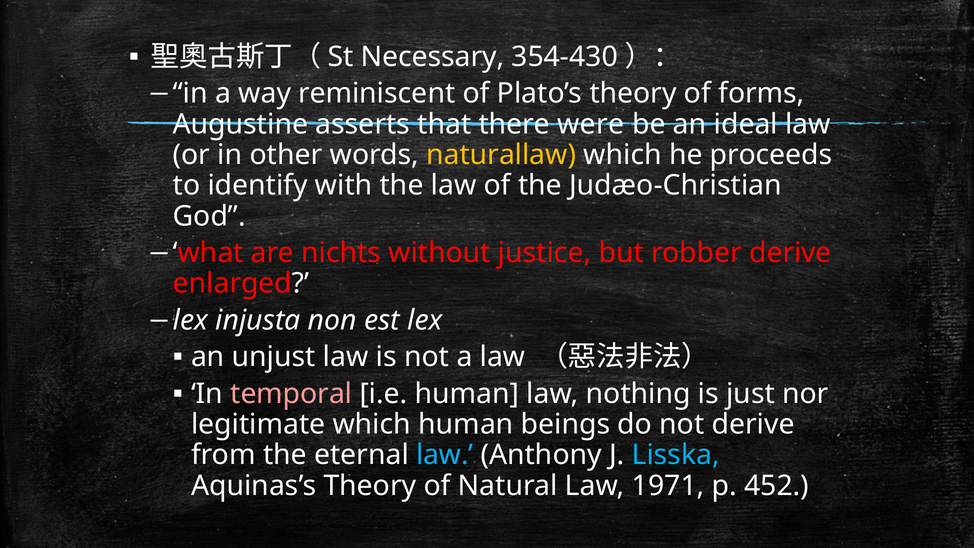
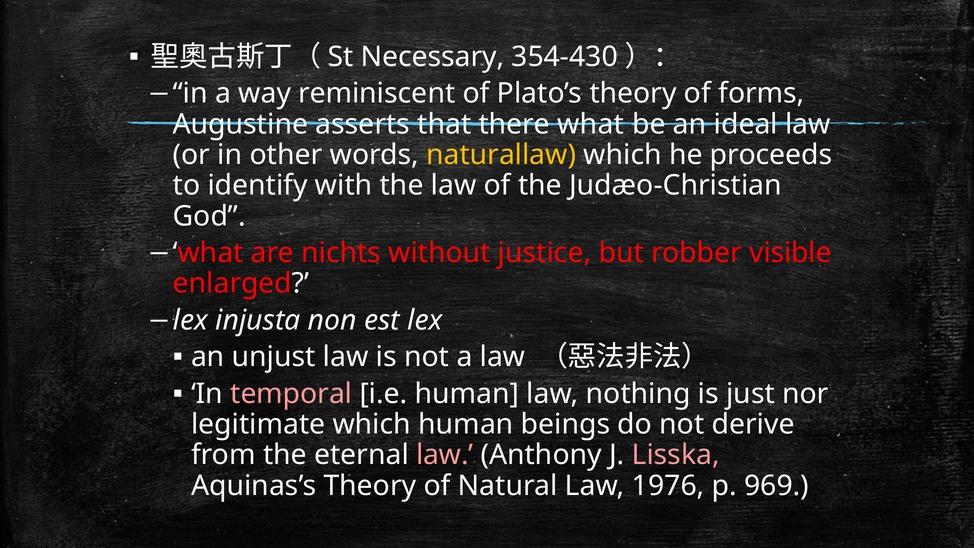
there were: were -> what
robber derive: derive -> visible
law at (445, 455) colour: light blue -> pink
Lisska colour: light blue -> pink
1971: 1971 -> 1976
452: 452 -> 969
